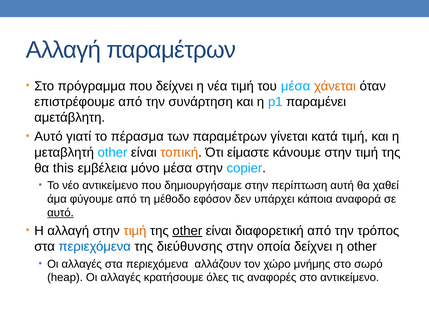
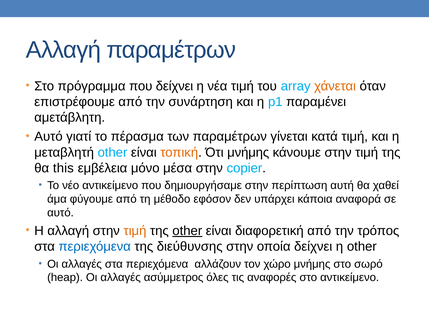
του μέσα: μέσα -> array
Ότι είμαστε: είμαστε -> μνήμης
αυτό at (60, 213) underline: present -> none
κρατήσουμε: κρατήσουμε -> ασύμμετρος
